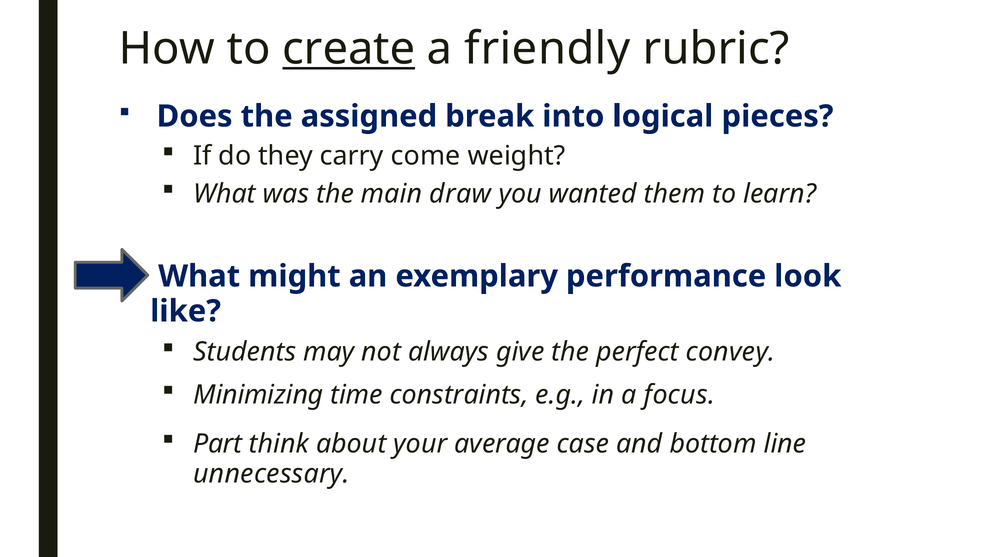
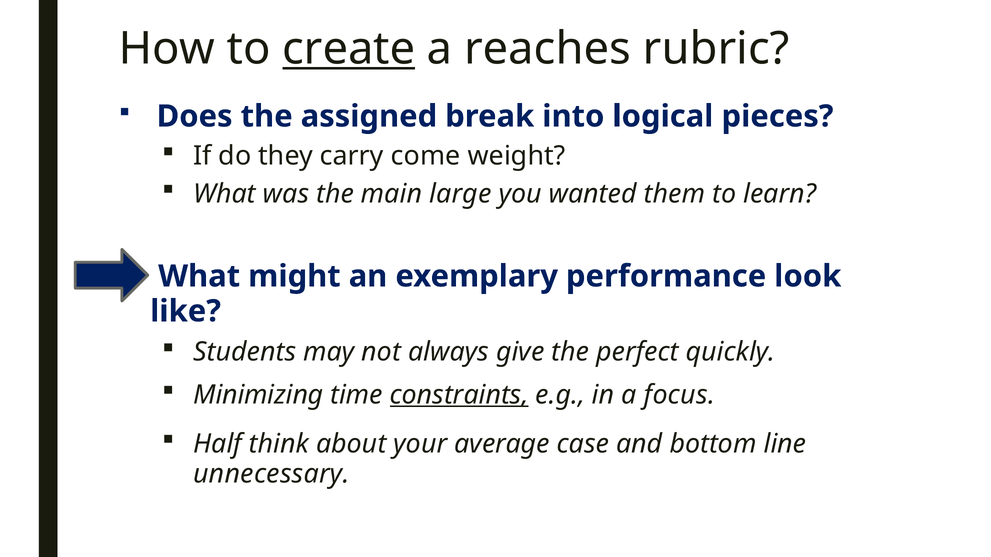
friendly: friendly -> reaches
draw: draw -> large
convey: convey -> quickly
constraints underline: none -> present
Part: Part -> Half
